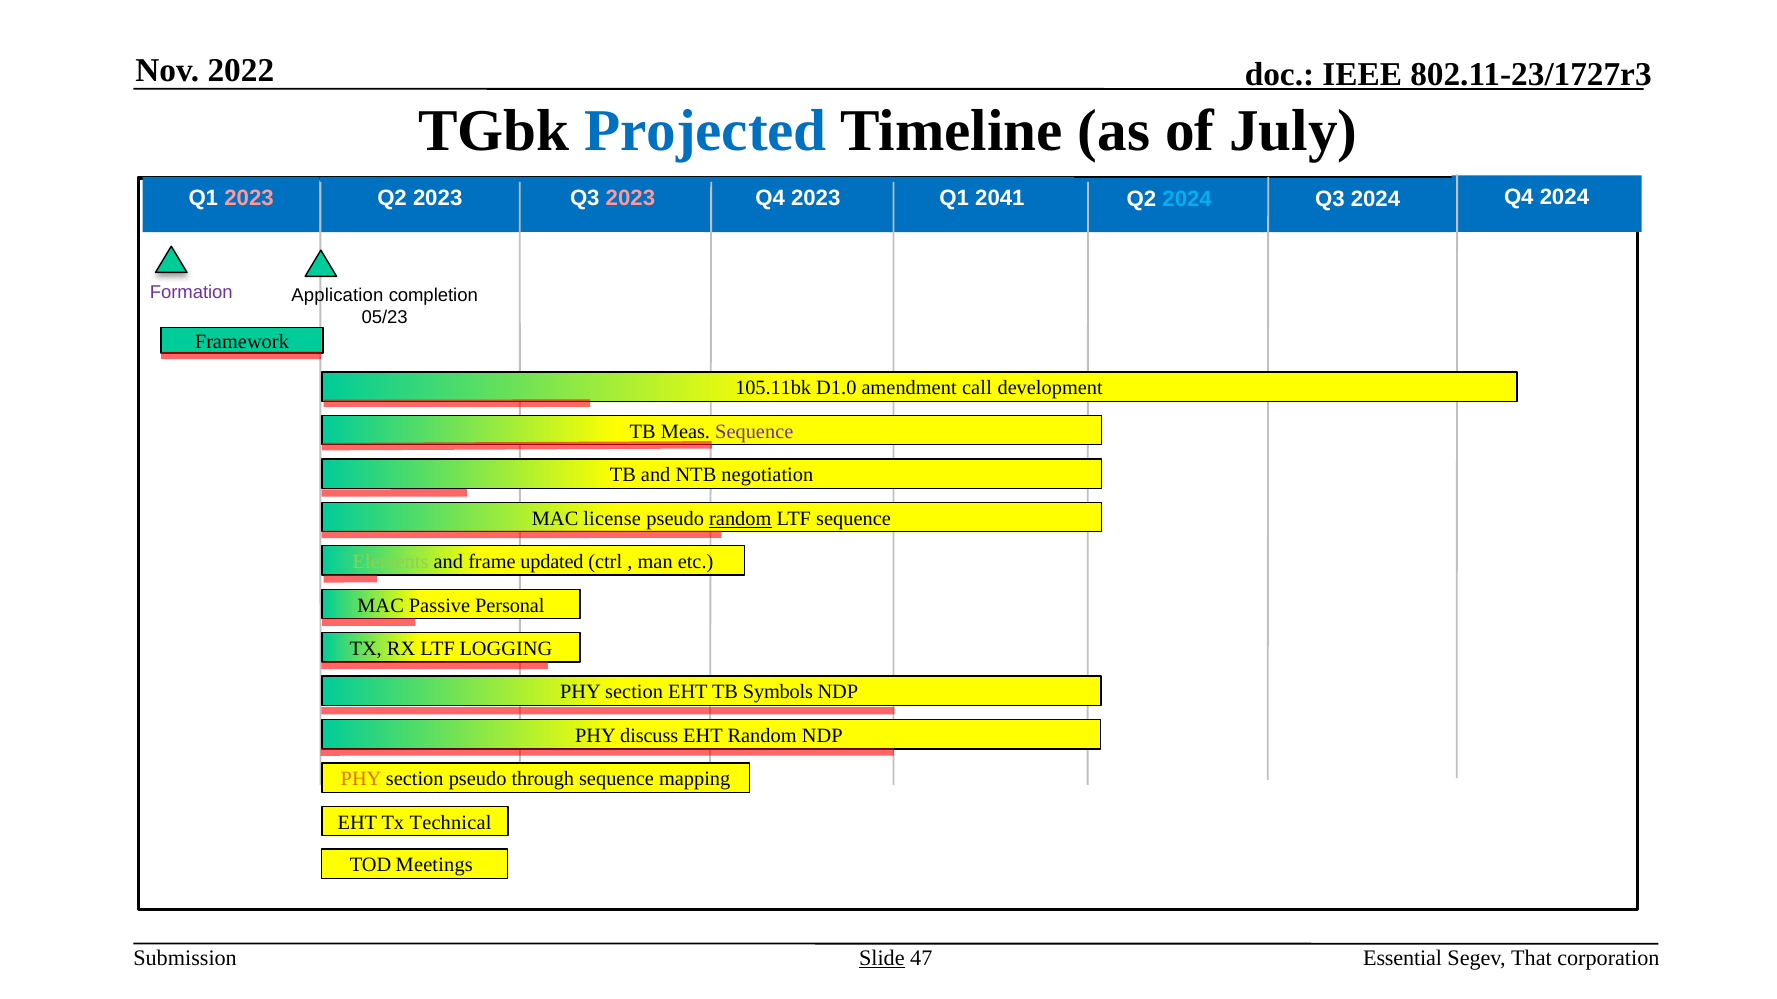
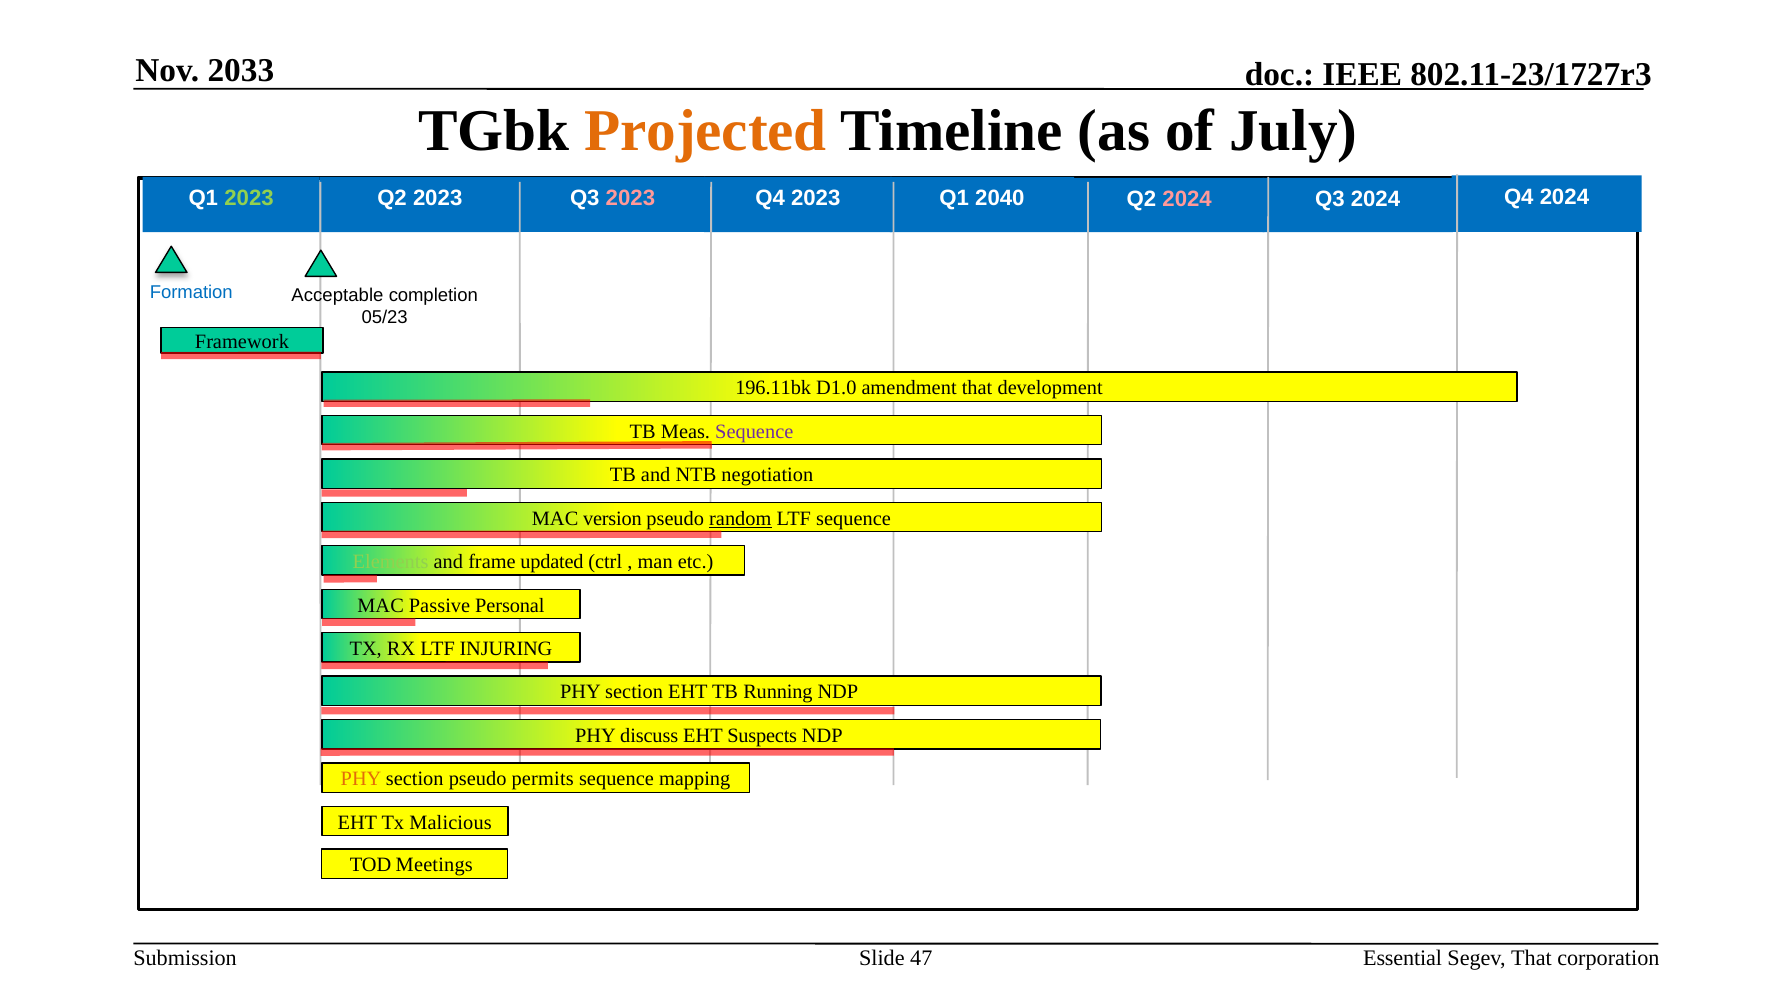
2022: 2022 -> 2033
Projected colour: blue -> orange
2023 at (249, 198) colour: pink -> light green
2041: 2041 -> 2040
2024 at (1187, 199) colour: light blue -> pink
Formation colour: purple -> blue
Application: Application -> Acceptable
105.11bk: 105.11bk -> 196.11bk
amendment call: call -> that
license: license -> version
LOGGING: LOGGING -> INJURING
Symbols: Symbols -> Running
EHT Random: Random -> Suspects
through: through -> permits
Technical: Technical -> Malicious
Slide underline: present -> none
